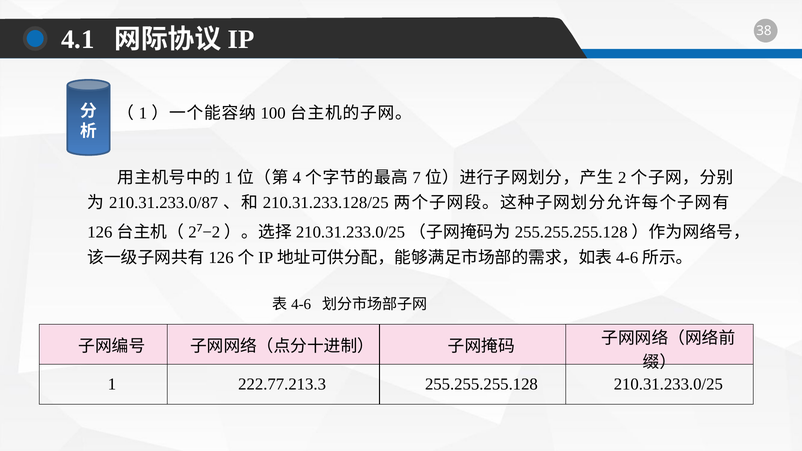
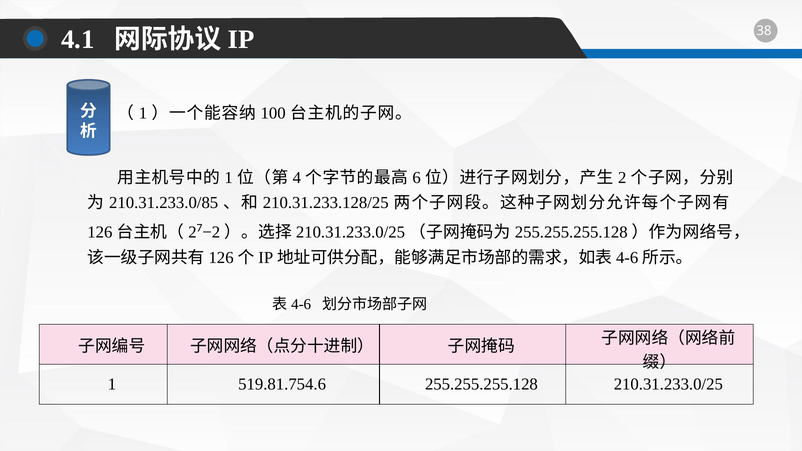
7: 7 -> 6
210.31.233.0/87: 210.31.233.0/87 -> 210.31.233.0/85
222.77.213.3: 222.77.213.3 -> 519.81.754.6
